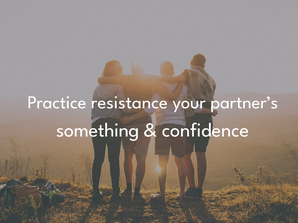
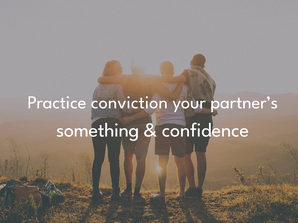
resistance: resistance -> conviction
